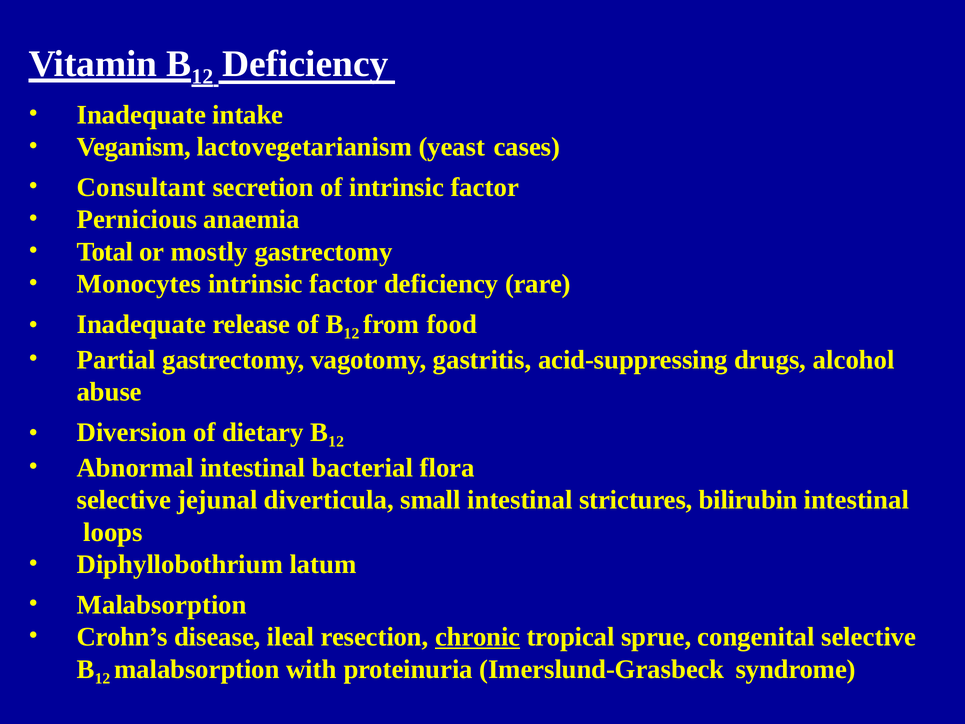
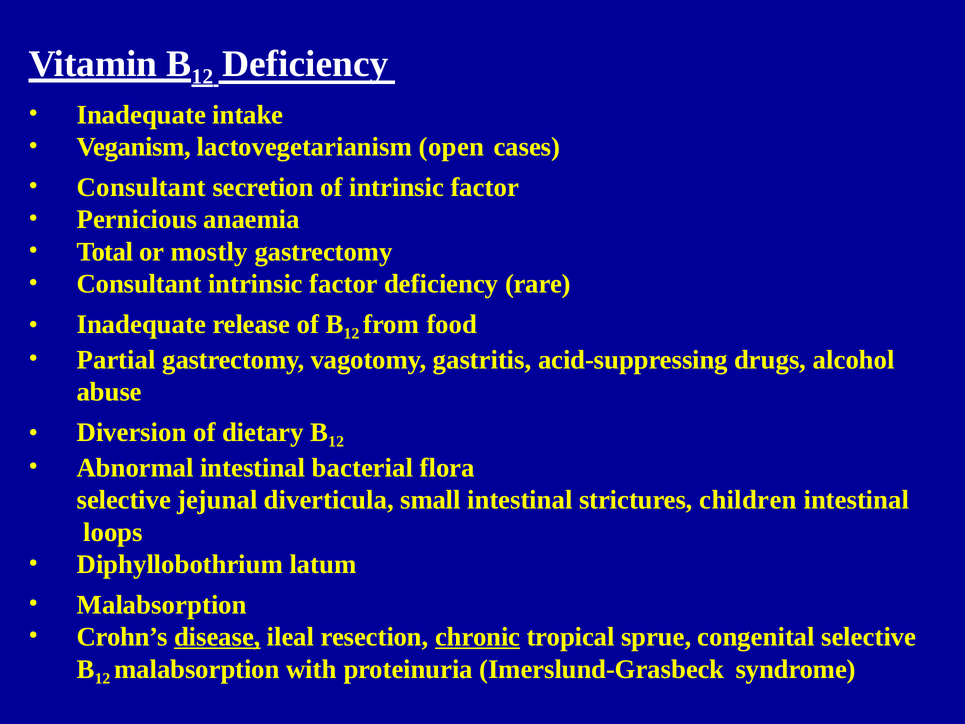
yeast: yeast -> open
Monocytes at (139, 284): Monocytes -> Consultant
bilirubin: bilirubin -> children
disease underline: none -> present
